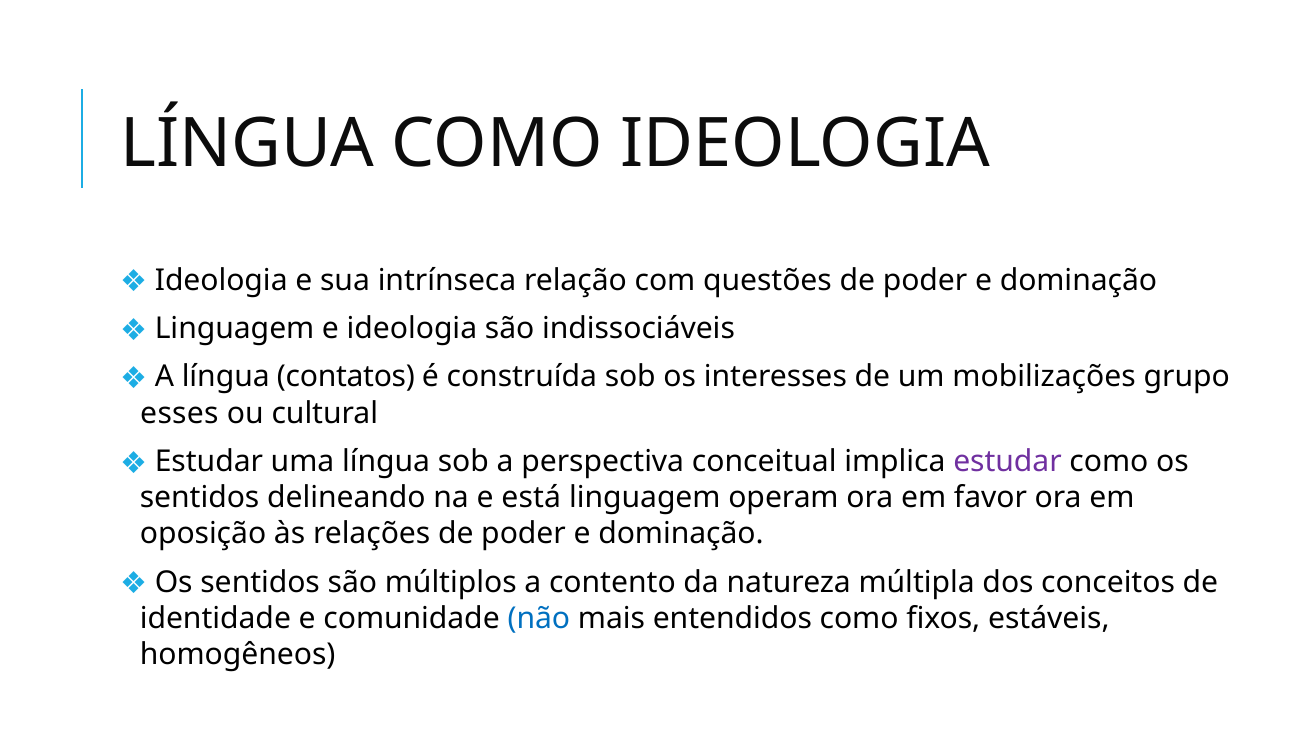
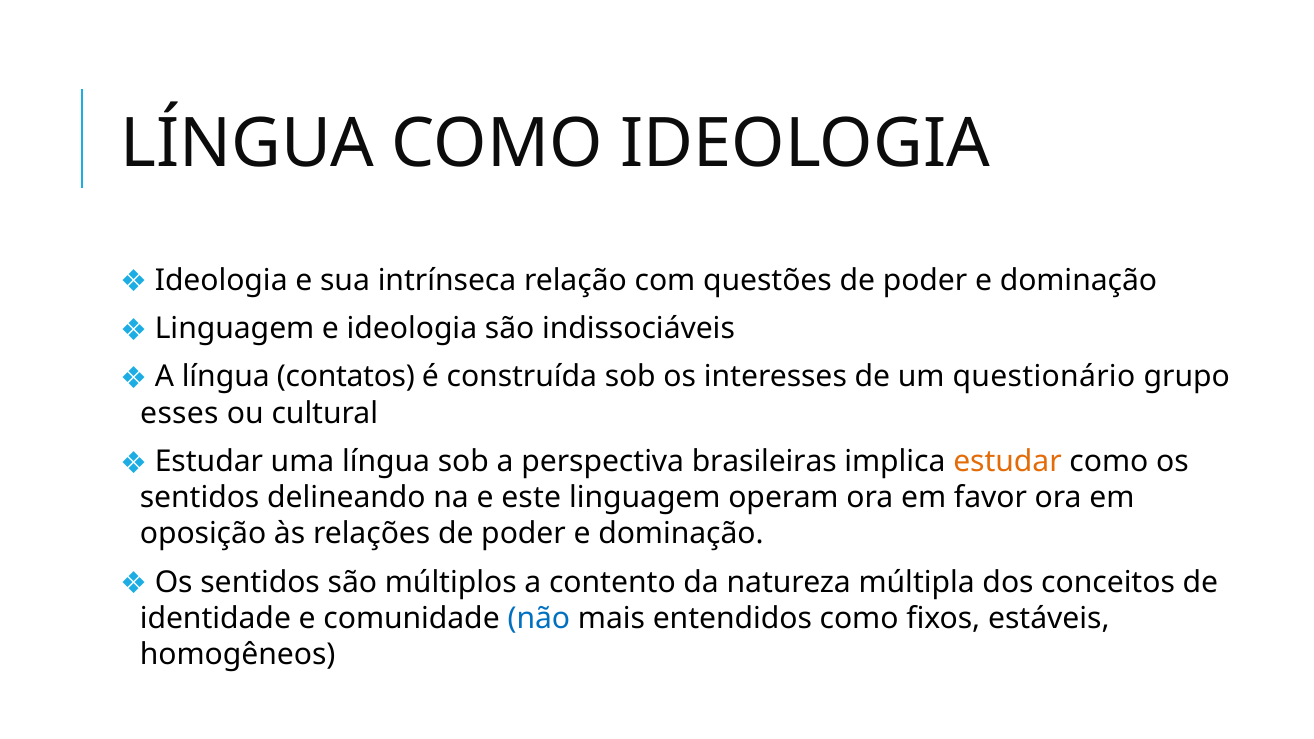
mobilizações: mobilizações -> questionário
conceitual: conceitual -> brasileiras
estudar at (1008, 462) colour: purple -> orange
está: está -> este
